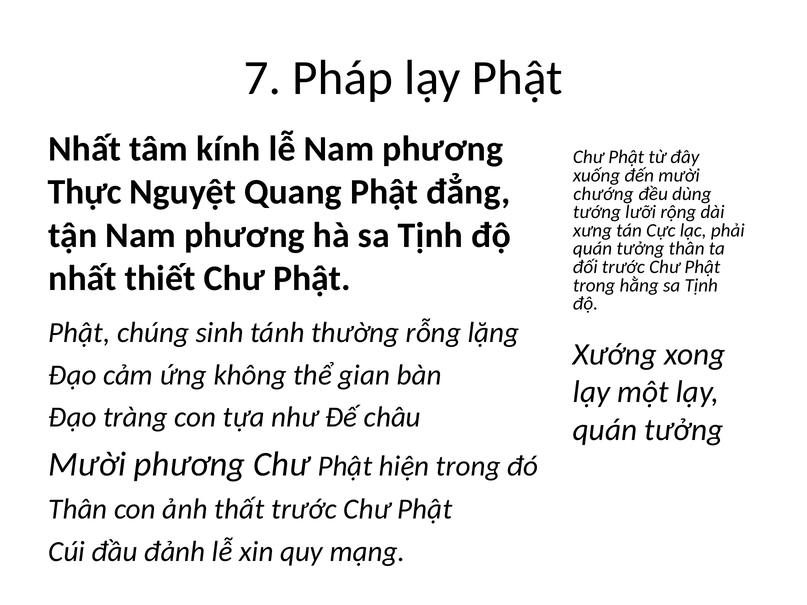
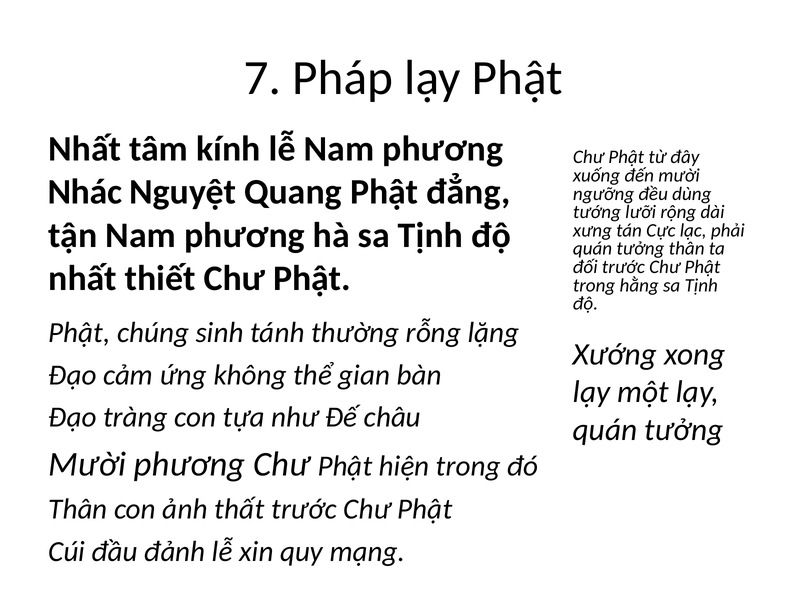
Thực: Thực -> Nhác
chướng: chướng -> ngưỡng
